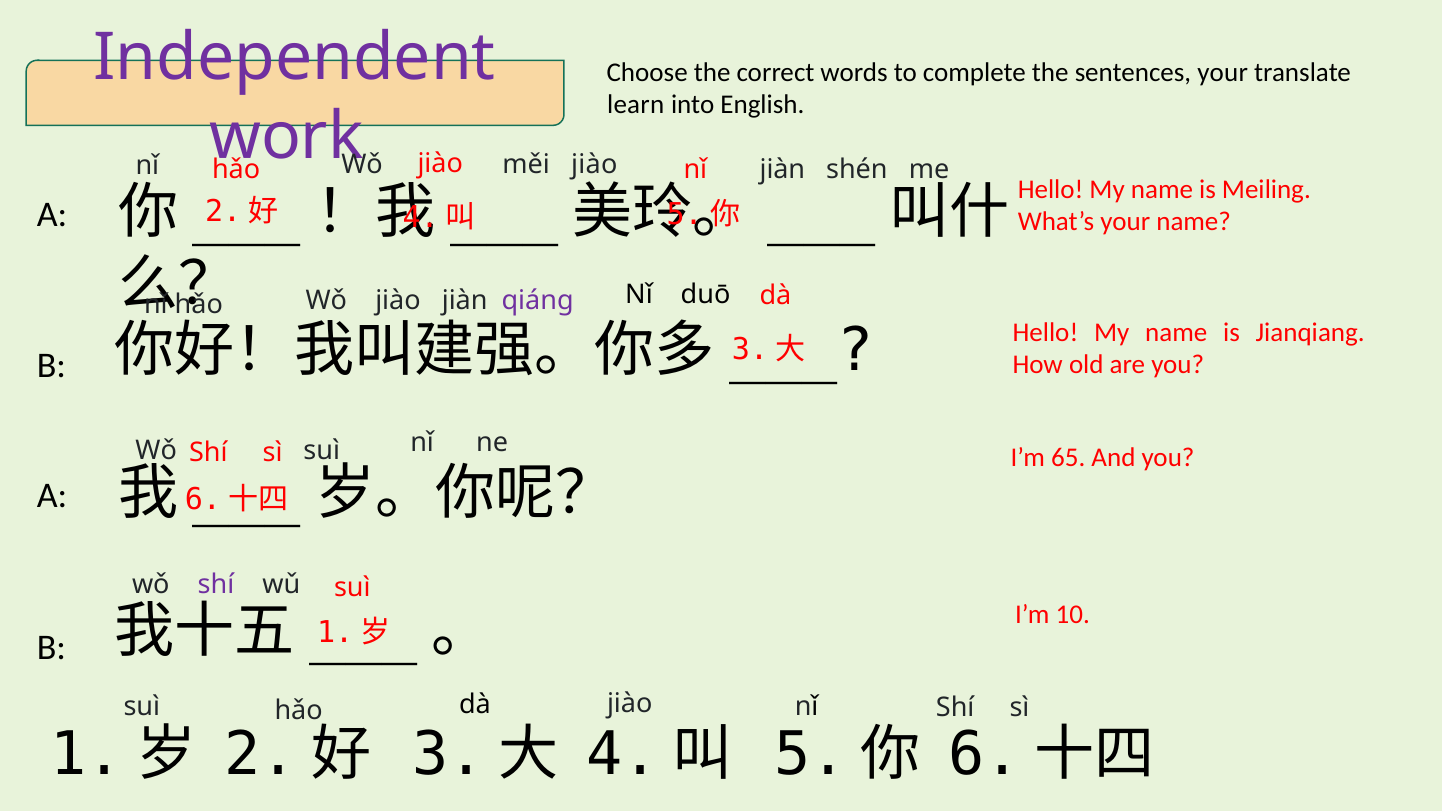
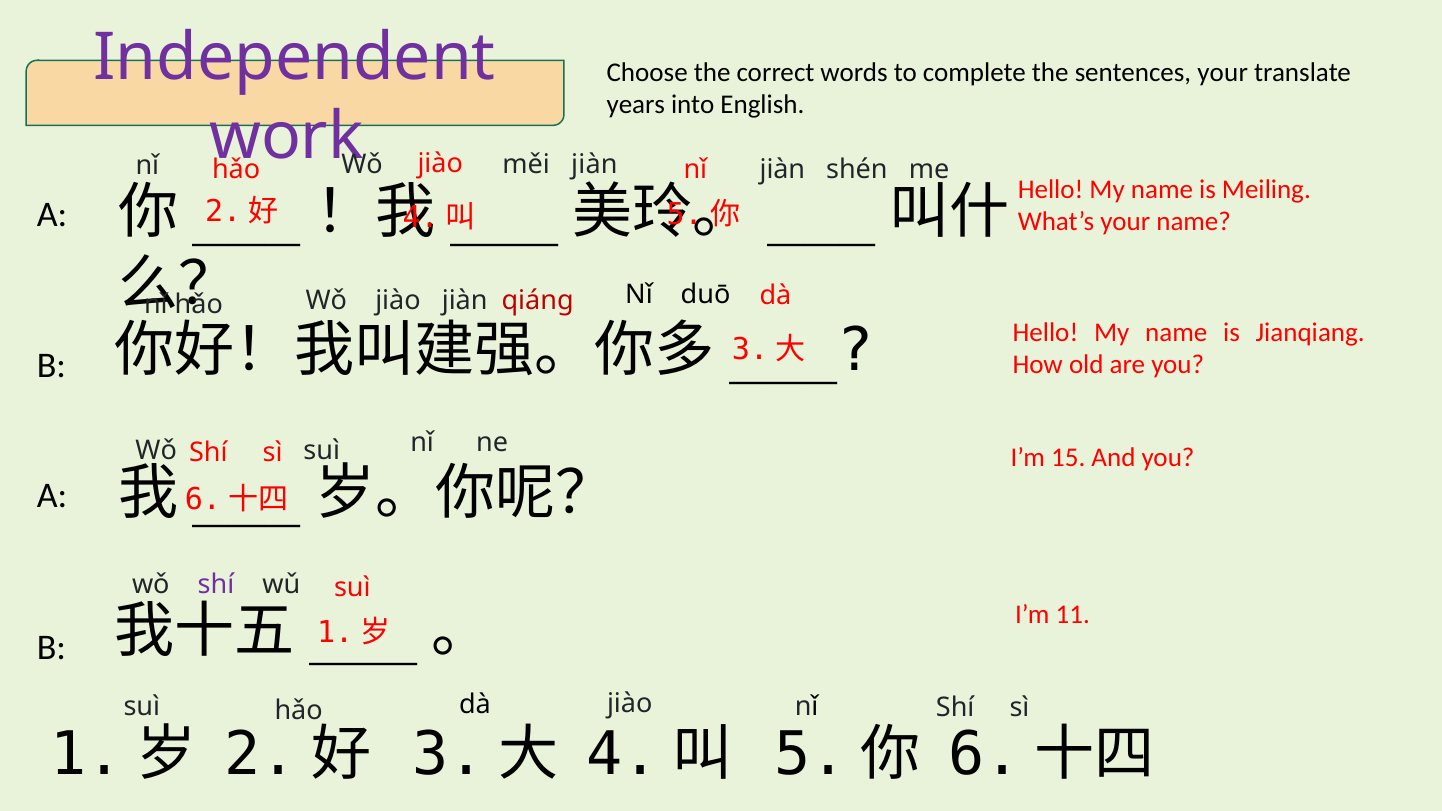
learn: learn -> years
měi jiào: jiào -> jiàn
qiáng colour: purple -> red
65: 65 -> 15
10: 10 -> 11
